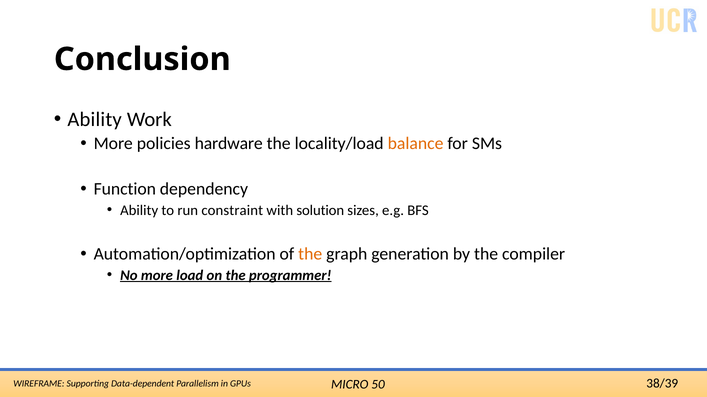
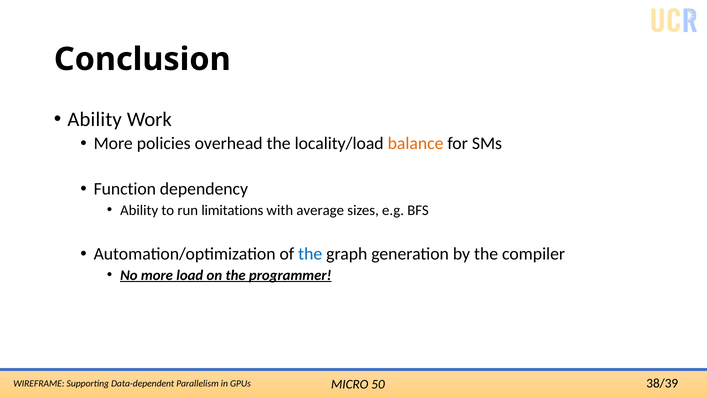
hardware: hardware -> overhead
constraint: constraint -> limitations
solution: solution -> average
the at (310, 255) colour: orange -> blue
